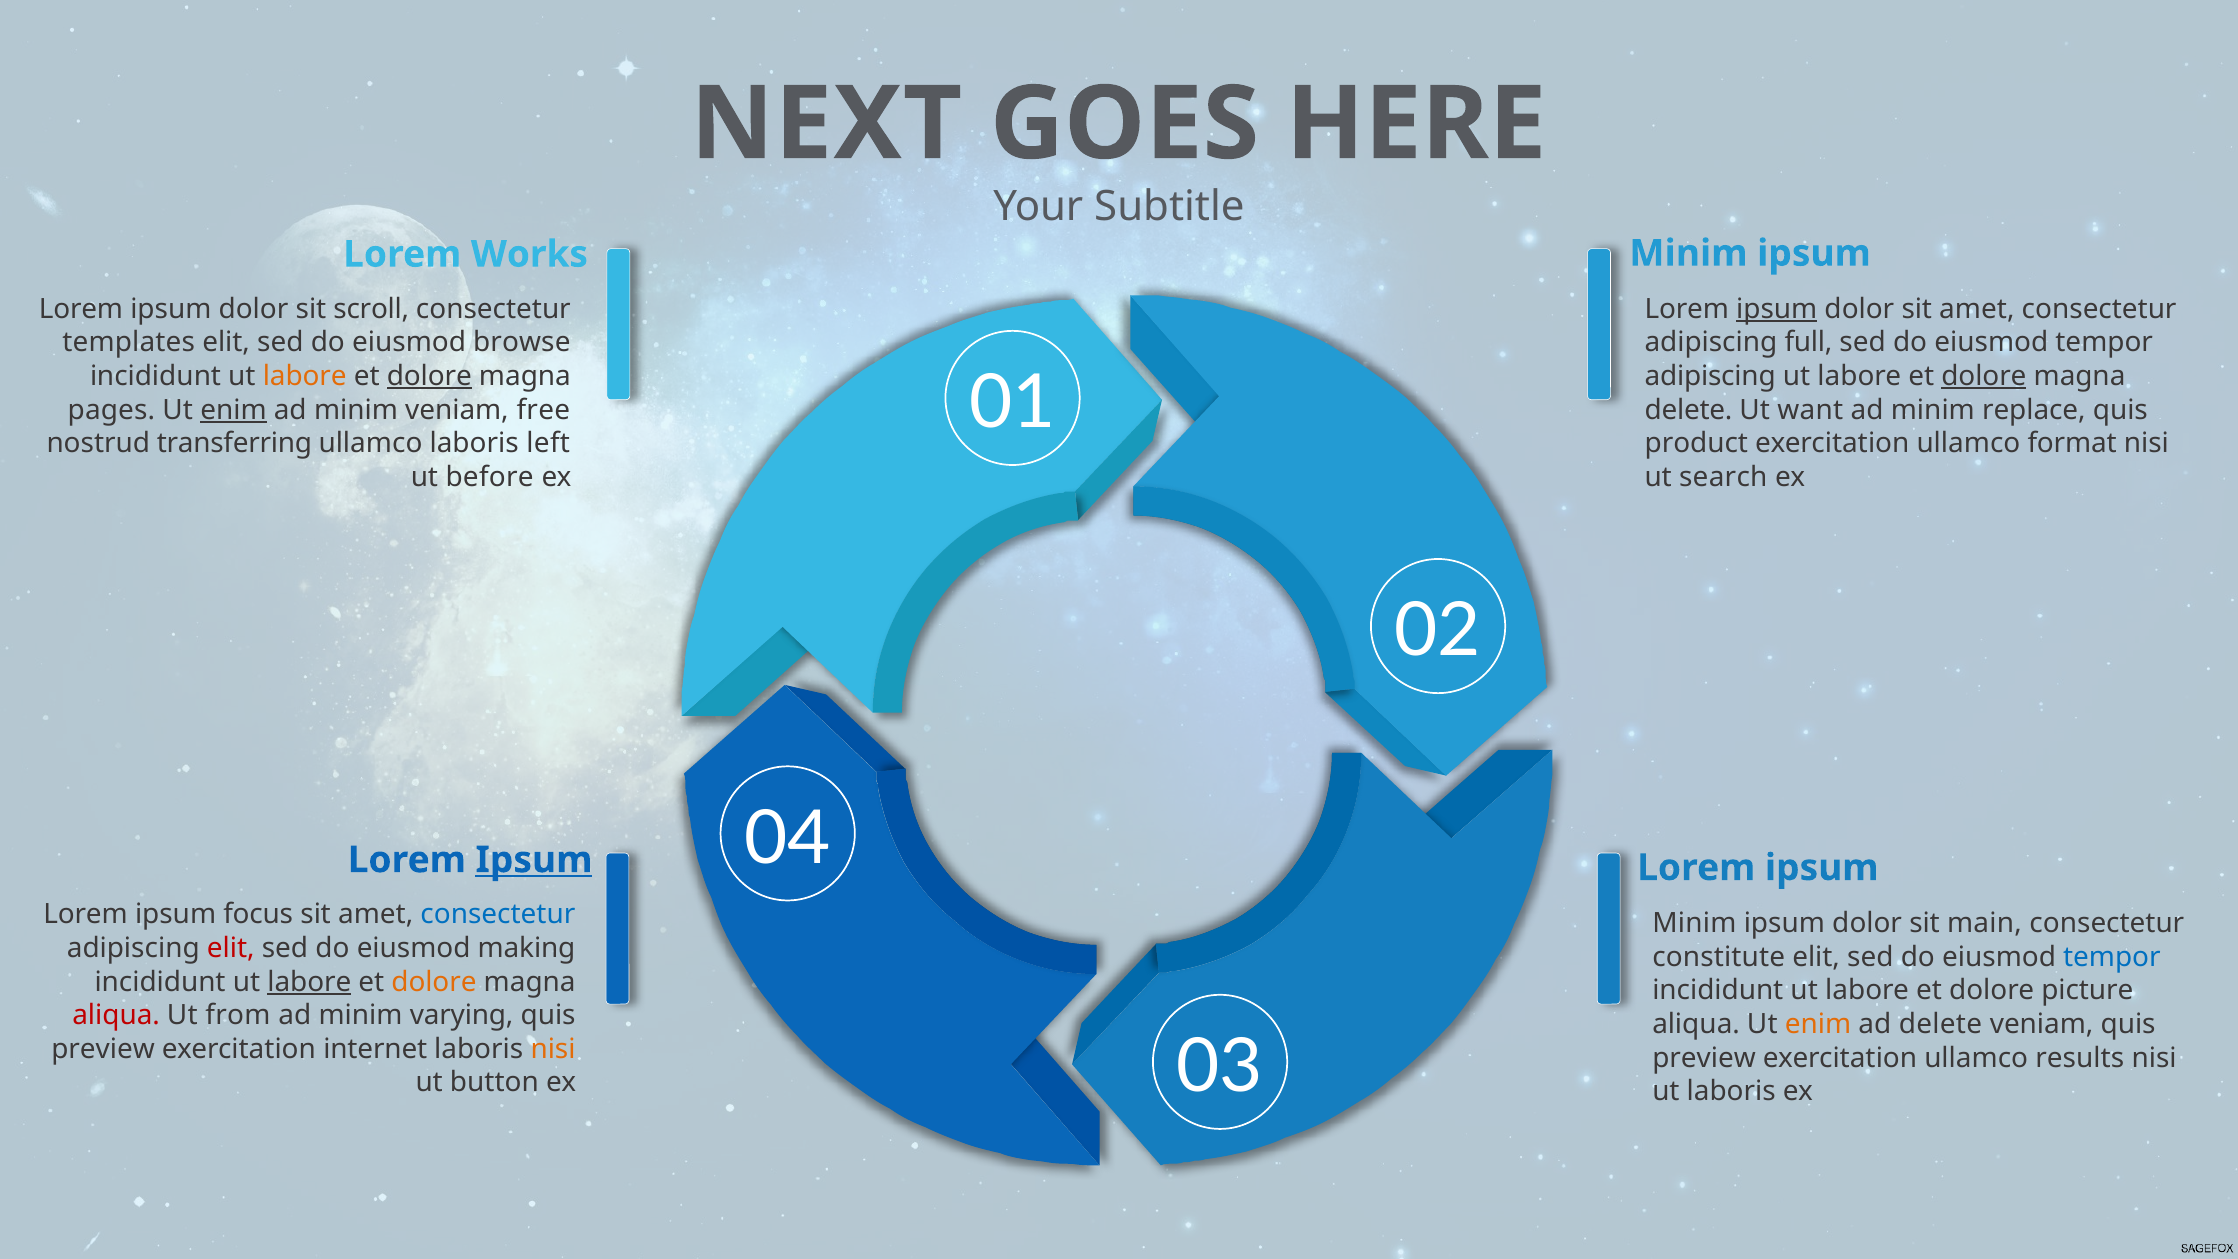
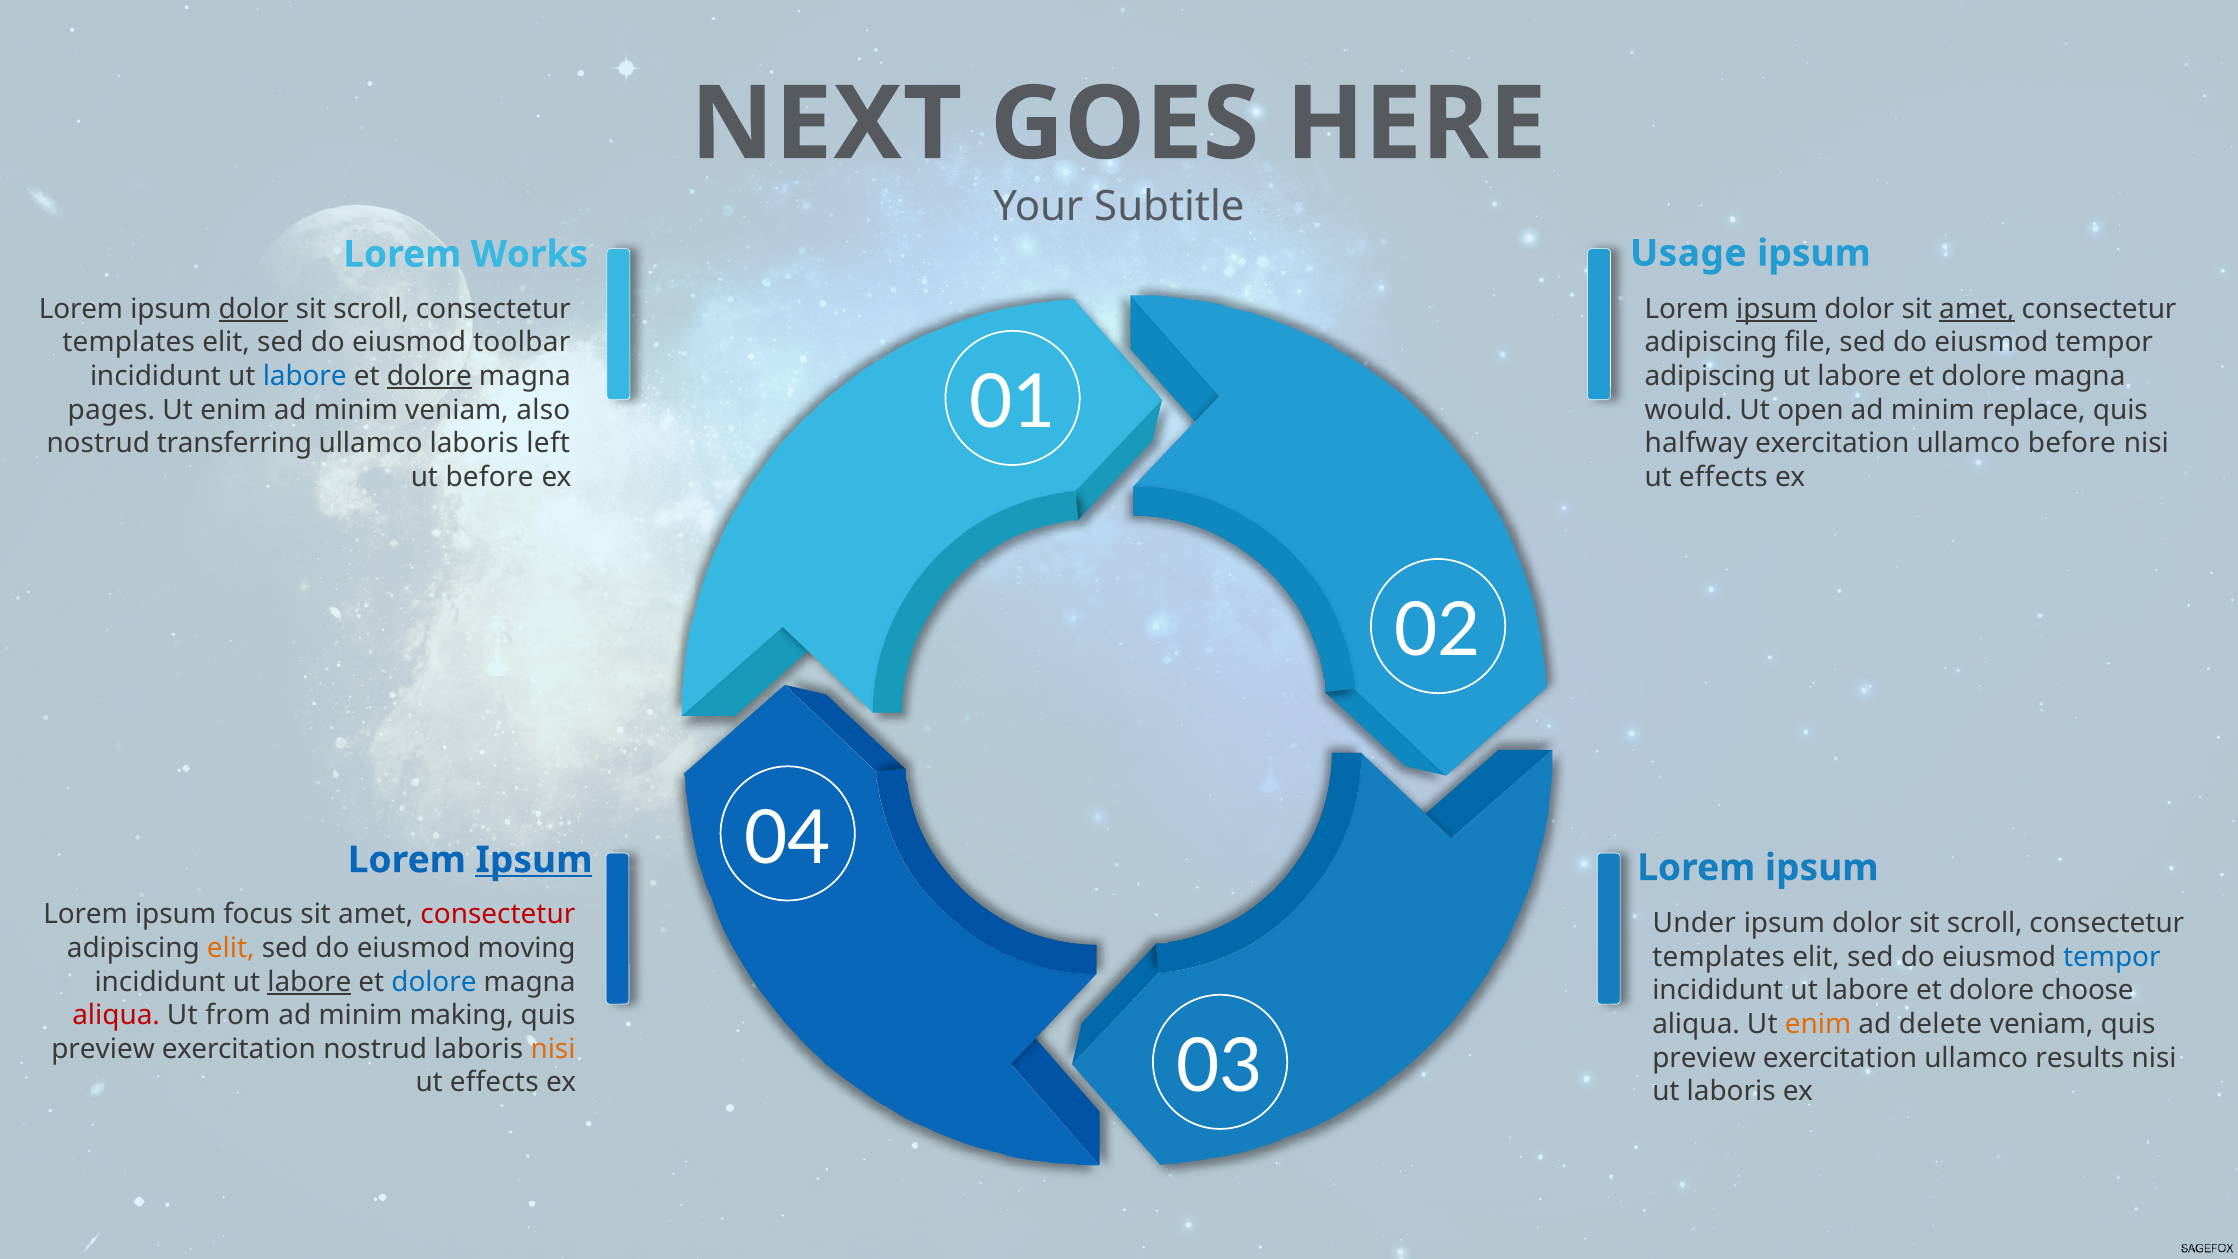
Minim at (1688, 253): Minim -> Usage
dolor at (253, 309) underline: none -> present
amet at (1977, 309) underline: none -> present
browse: browse -> toolbar
full: full -> file
labore at (305, 376) colour: orange -> blue
dolore at (1984, 376) underline: present -> none
enim at (234, 410) underline: present -> none
free: free -> also
delete at (1689, 410): delete -> would
want: want -> open
product: product -> halfway
ullamco format: format -> before
search at (1723, 477): search -> effects
consectetur at (498, 915) colour: blue -> red
Minim at (1694, 923): Minim -> Under
main at (1985, 923): main -> scroll
elit at (231, 948) colour: red -> orange
making: making -> moving
constitute at (1719, 957): constitute -> templates
dolore at (434, 982) colour: orange -> blue
picture: picture -> choose
varying: varying -> making
exercitation internet: internet -> nostrud
button at (494, 1082): button -> effects
